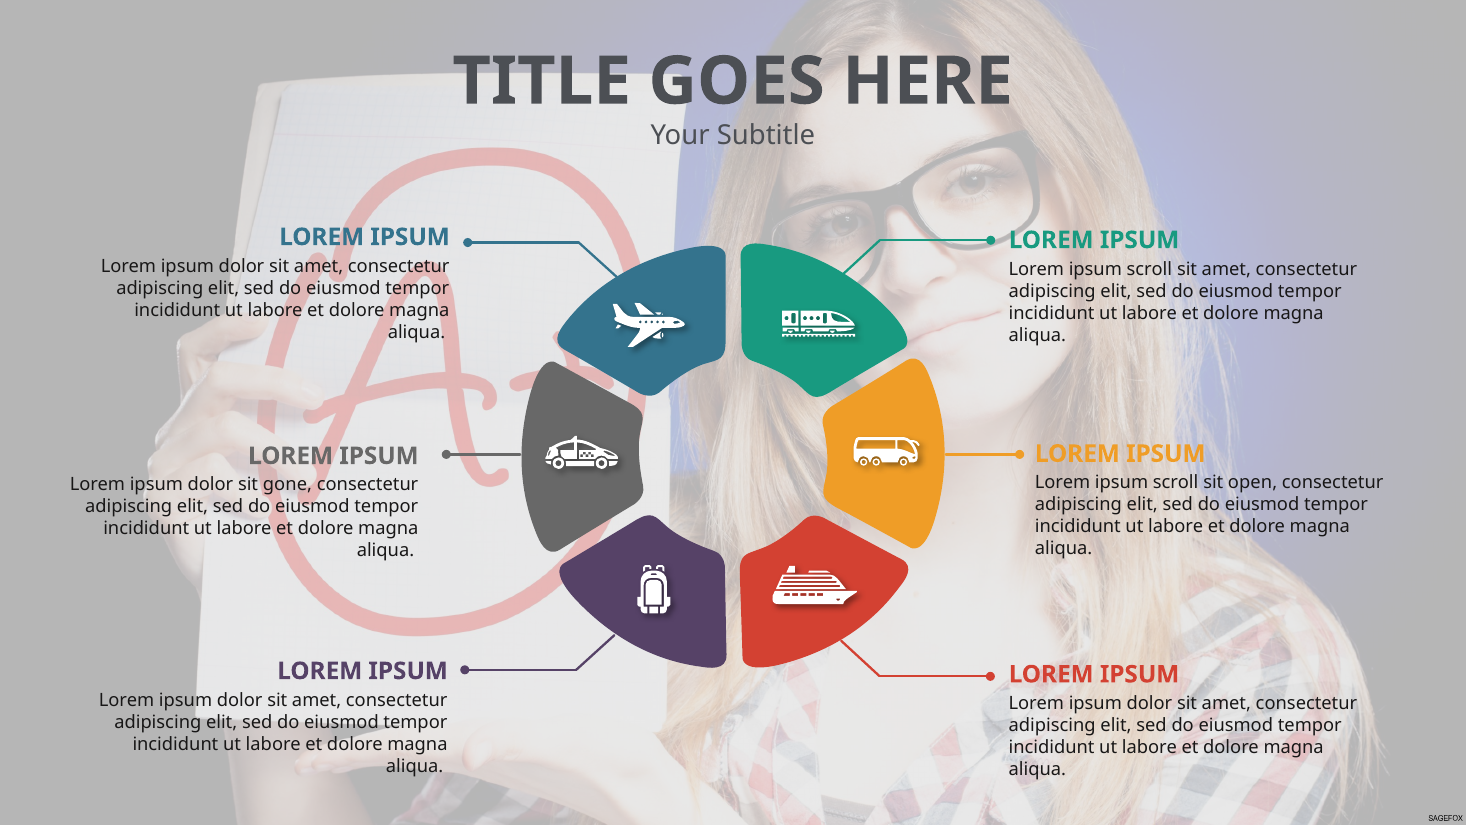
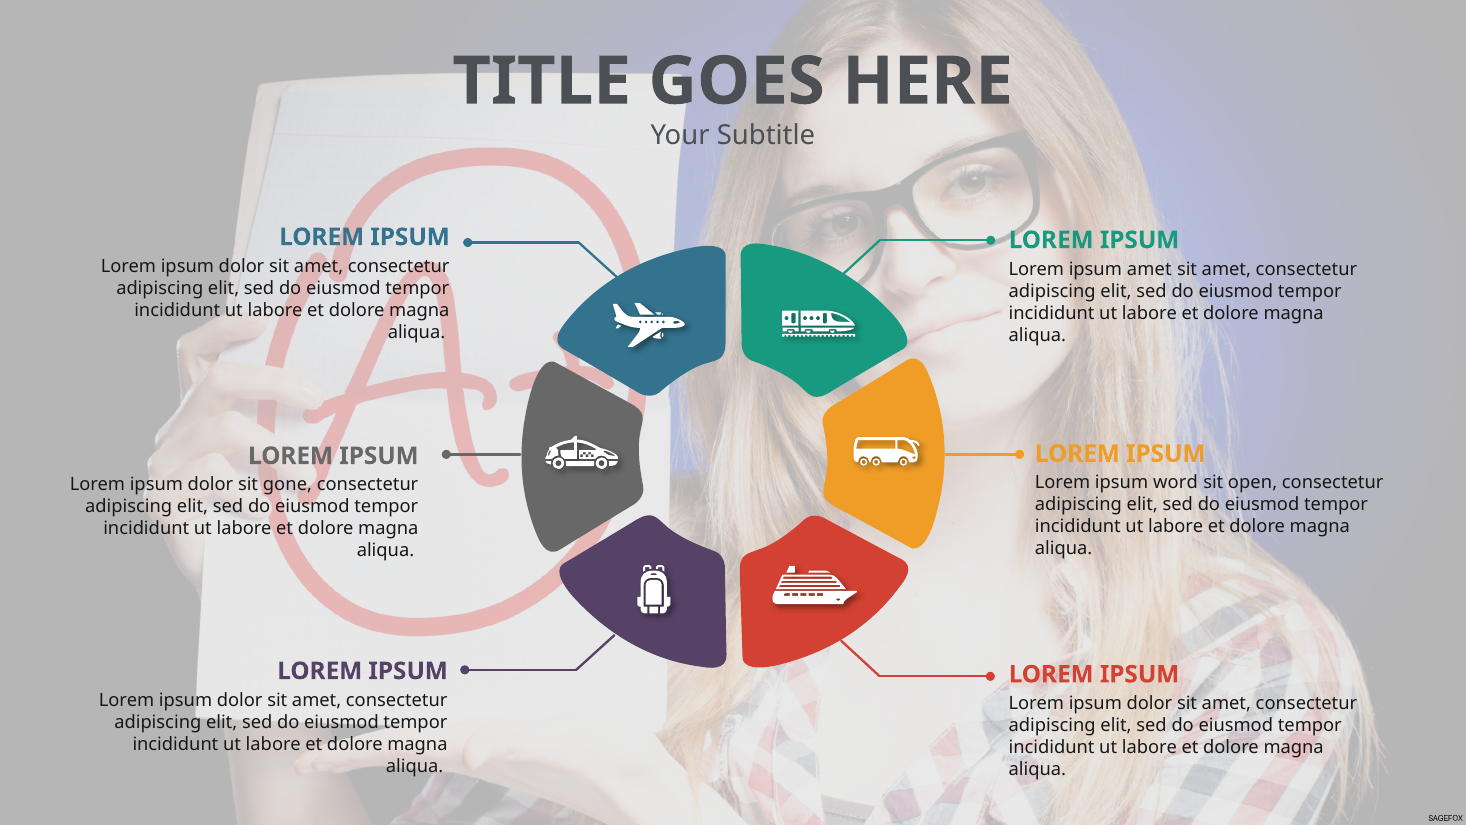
scroll at (1149, 269): scroll -> amet
scroll at (1176, 482): scroll -> word
